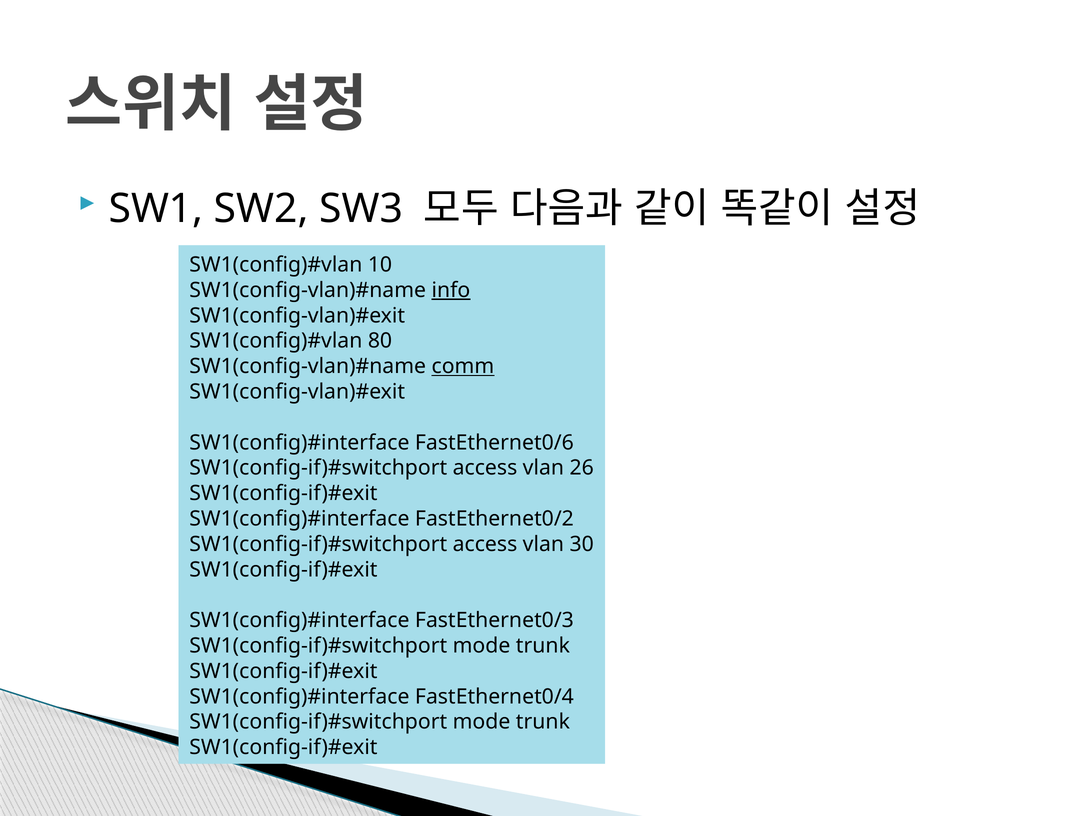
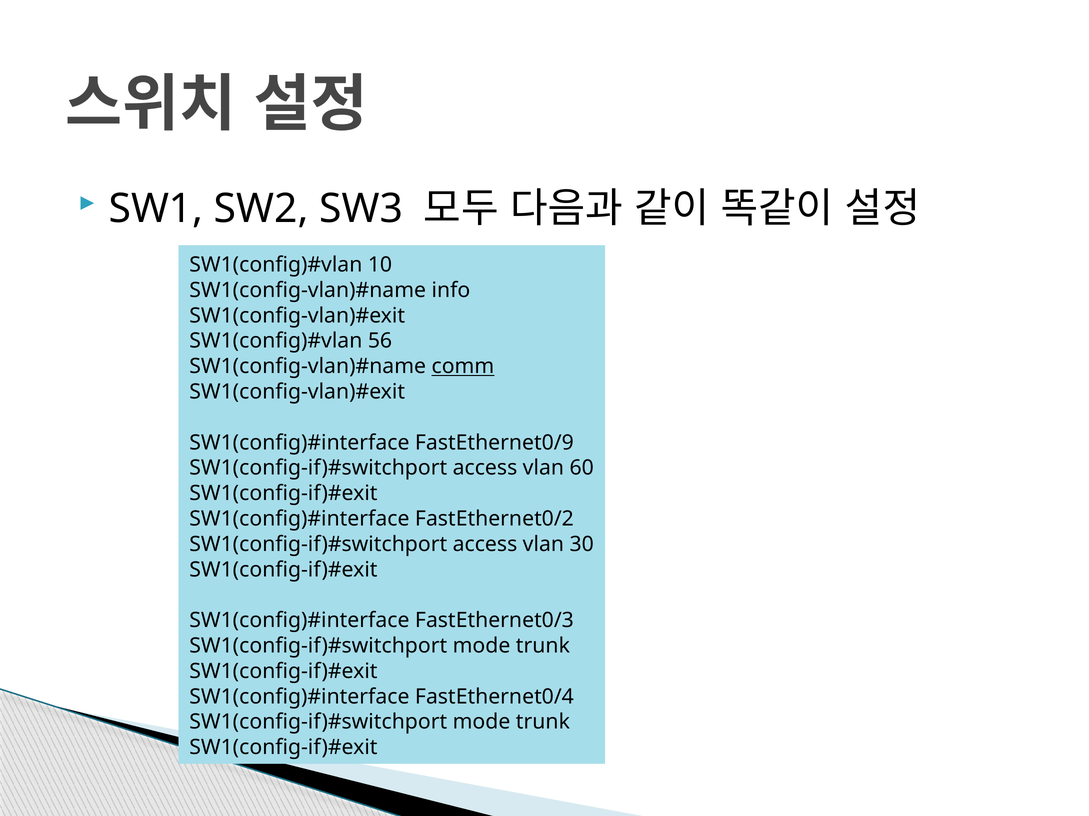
info underline: present -> none
80: 80 -> 56
FastEthernet0/6: FastEthernet0/6 -> FastEthernet0/9
26: 26 -> 60
